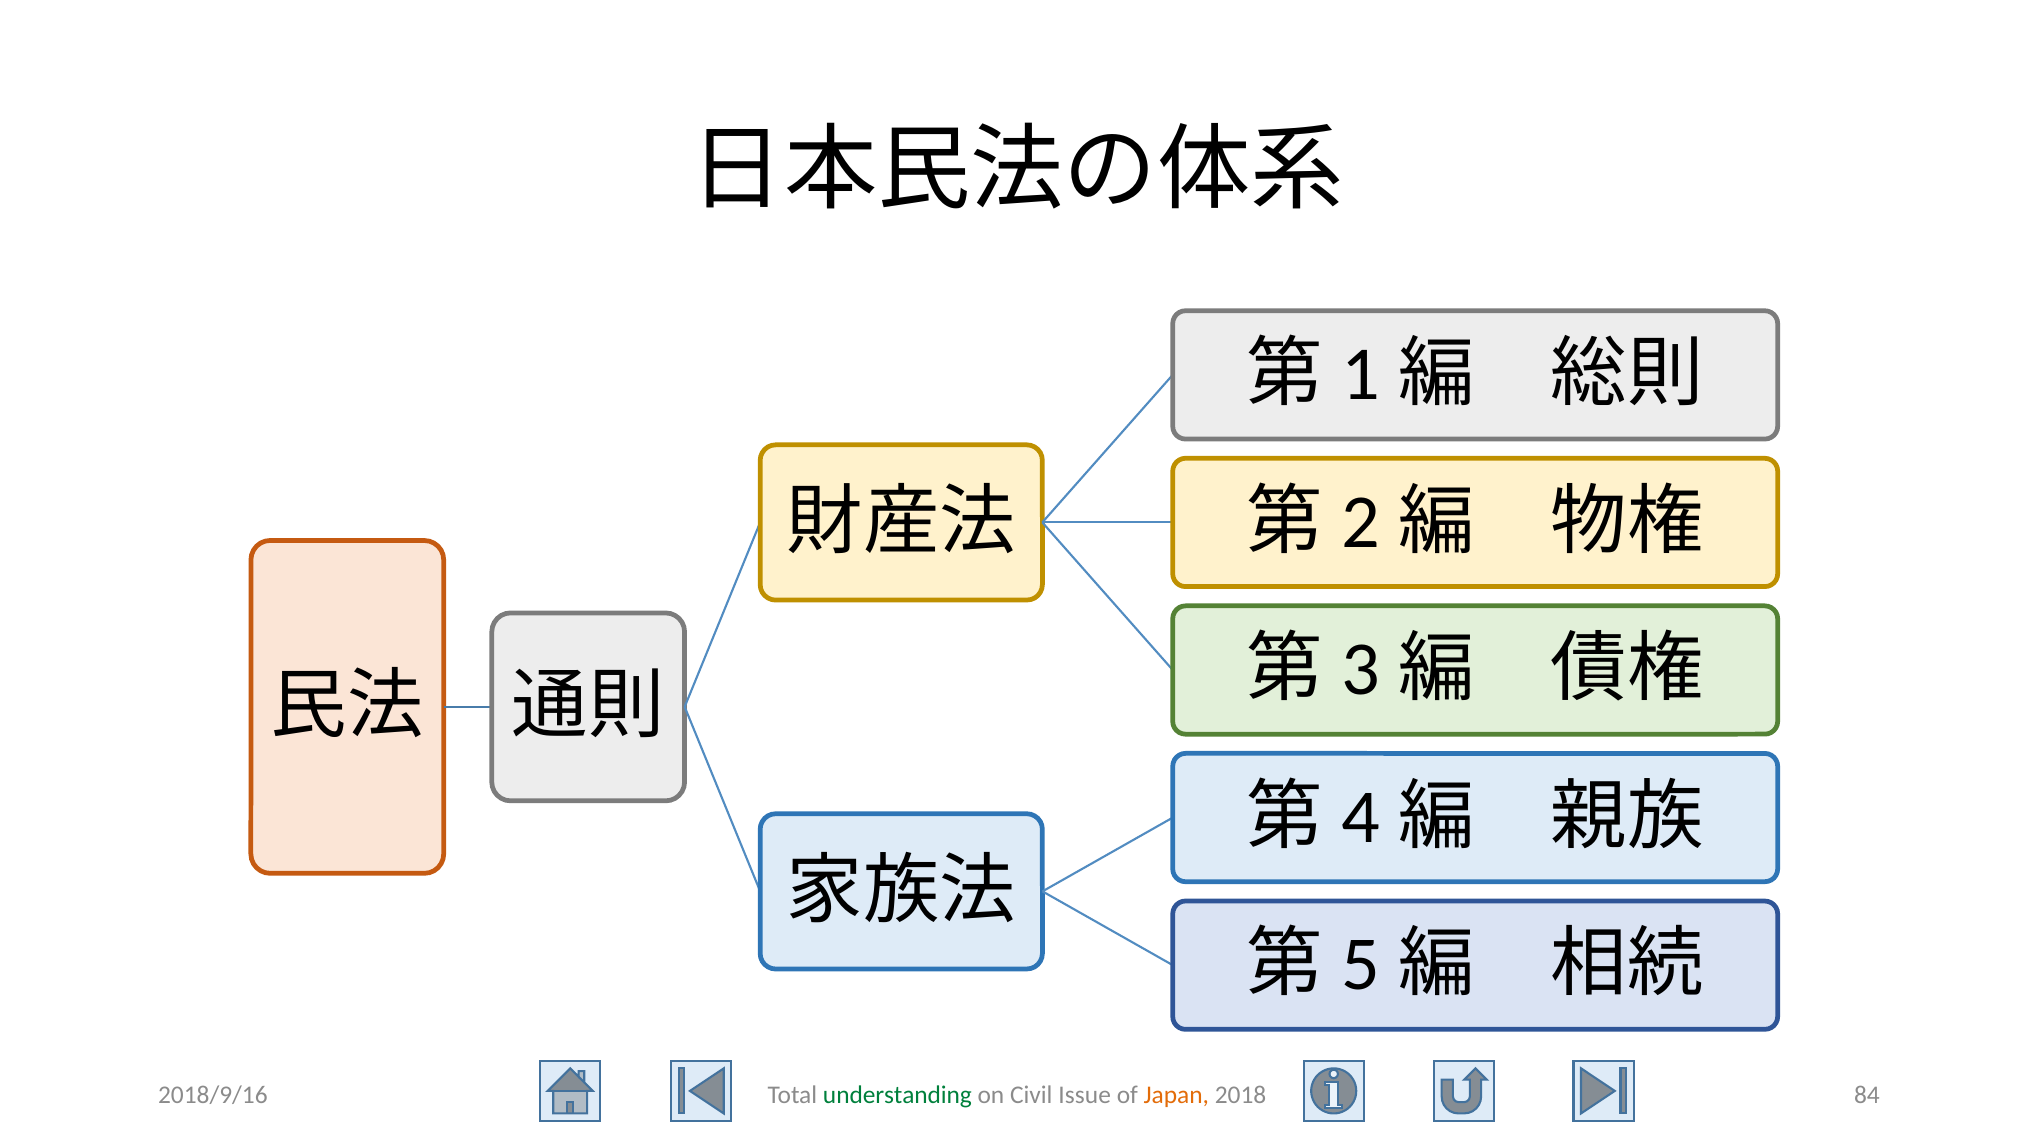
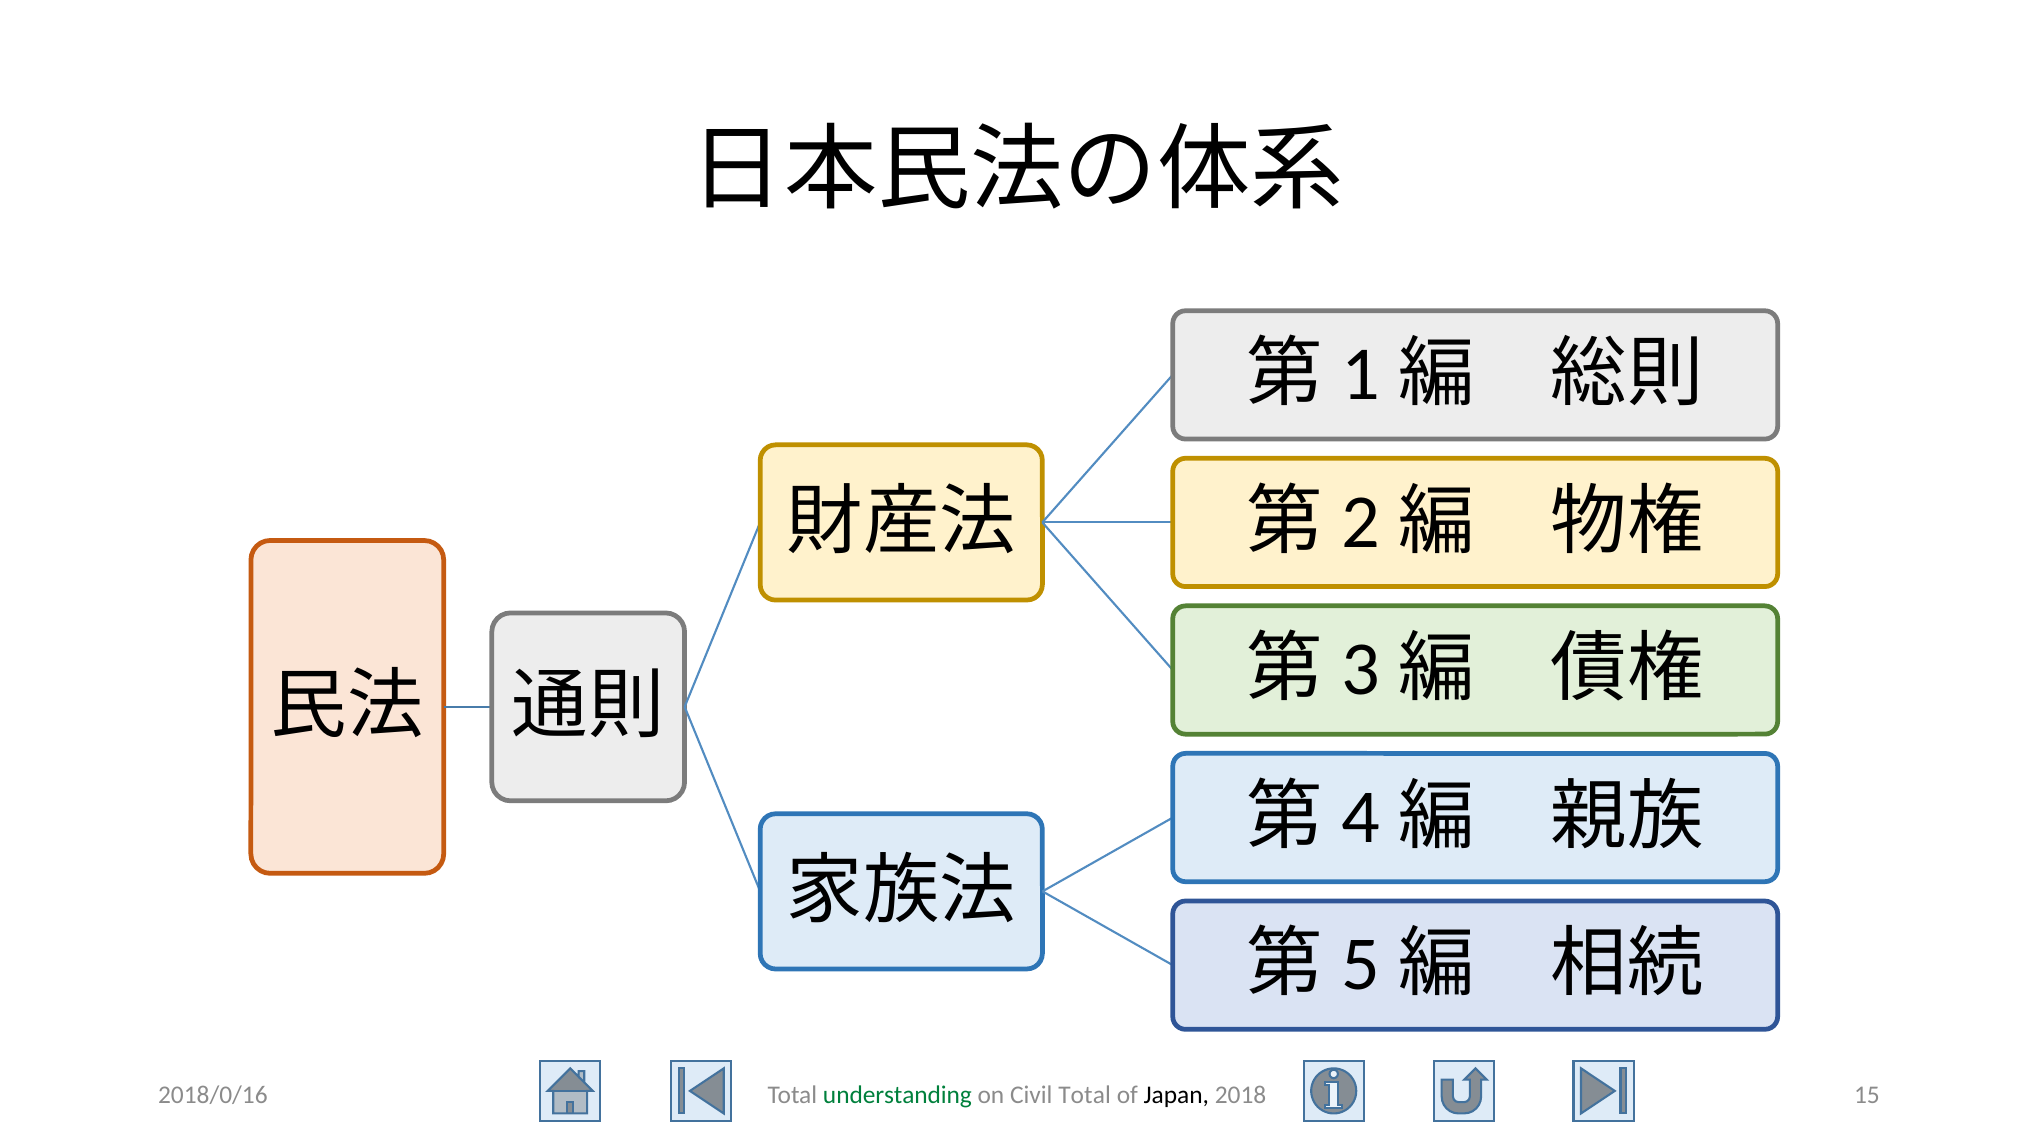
2018/9/16: 2018/9/16 -> 2018/0/16
Civil Issue: Issue -> Total
Japan colour: orange -> black
84: 84 -> 15
